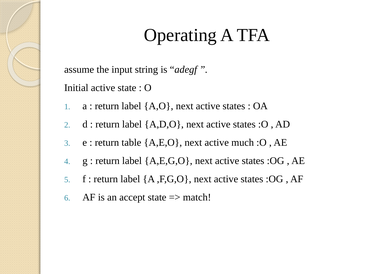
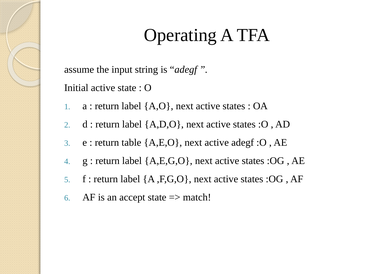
active much: much -> adegf
